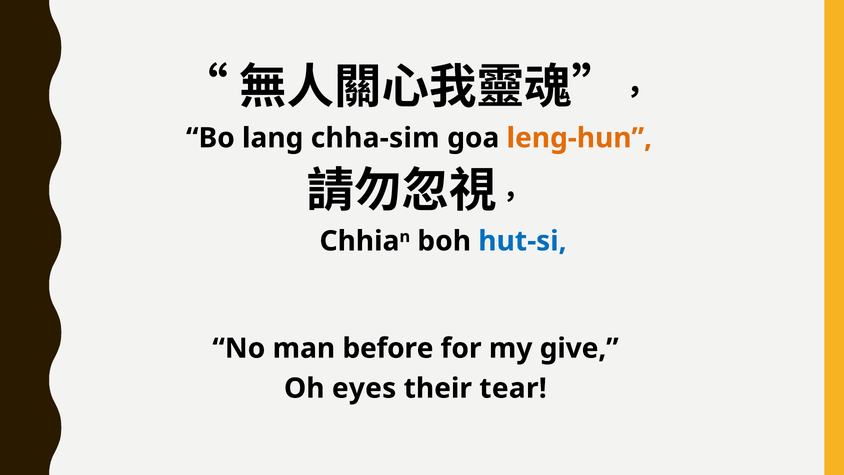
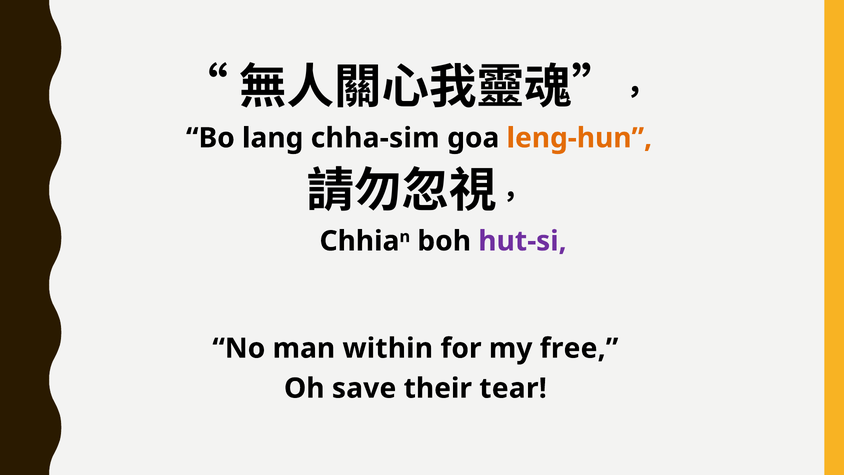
hut-si colour: blue -> purple
before: before -> within
give: give -> free
eyes: eyes -> save
